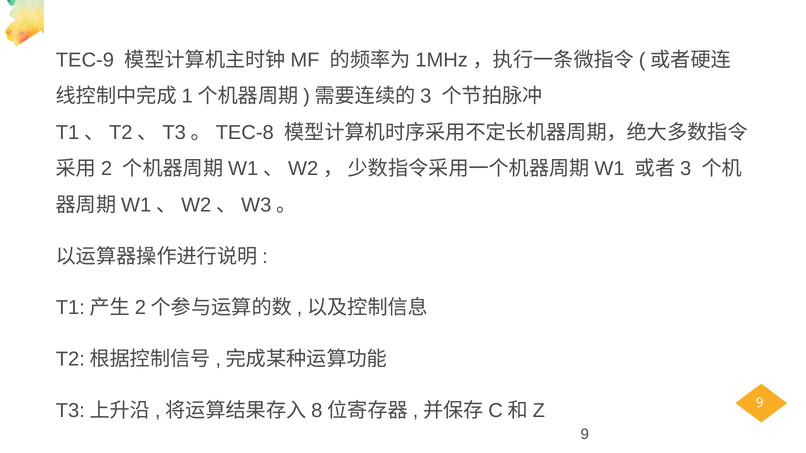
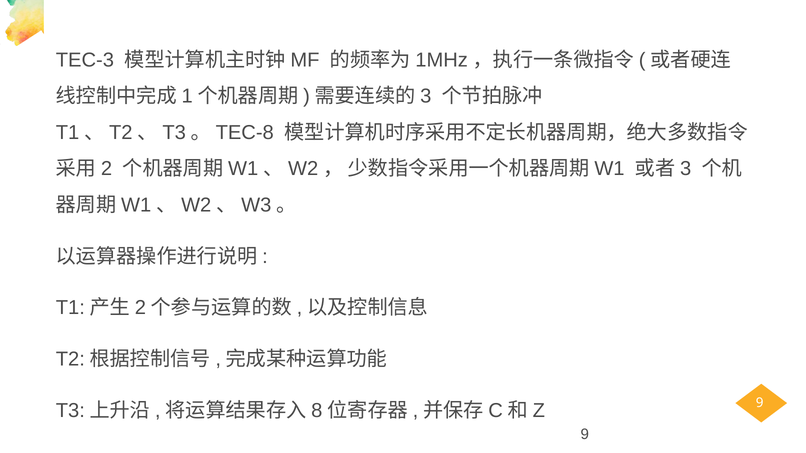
TEC-9: TEC-9 -> TEC-3
